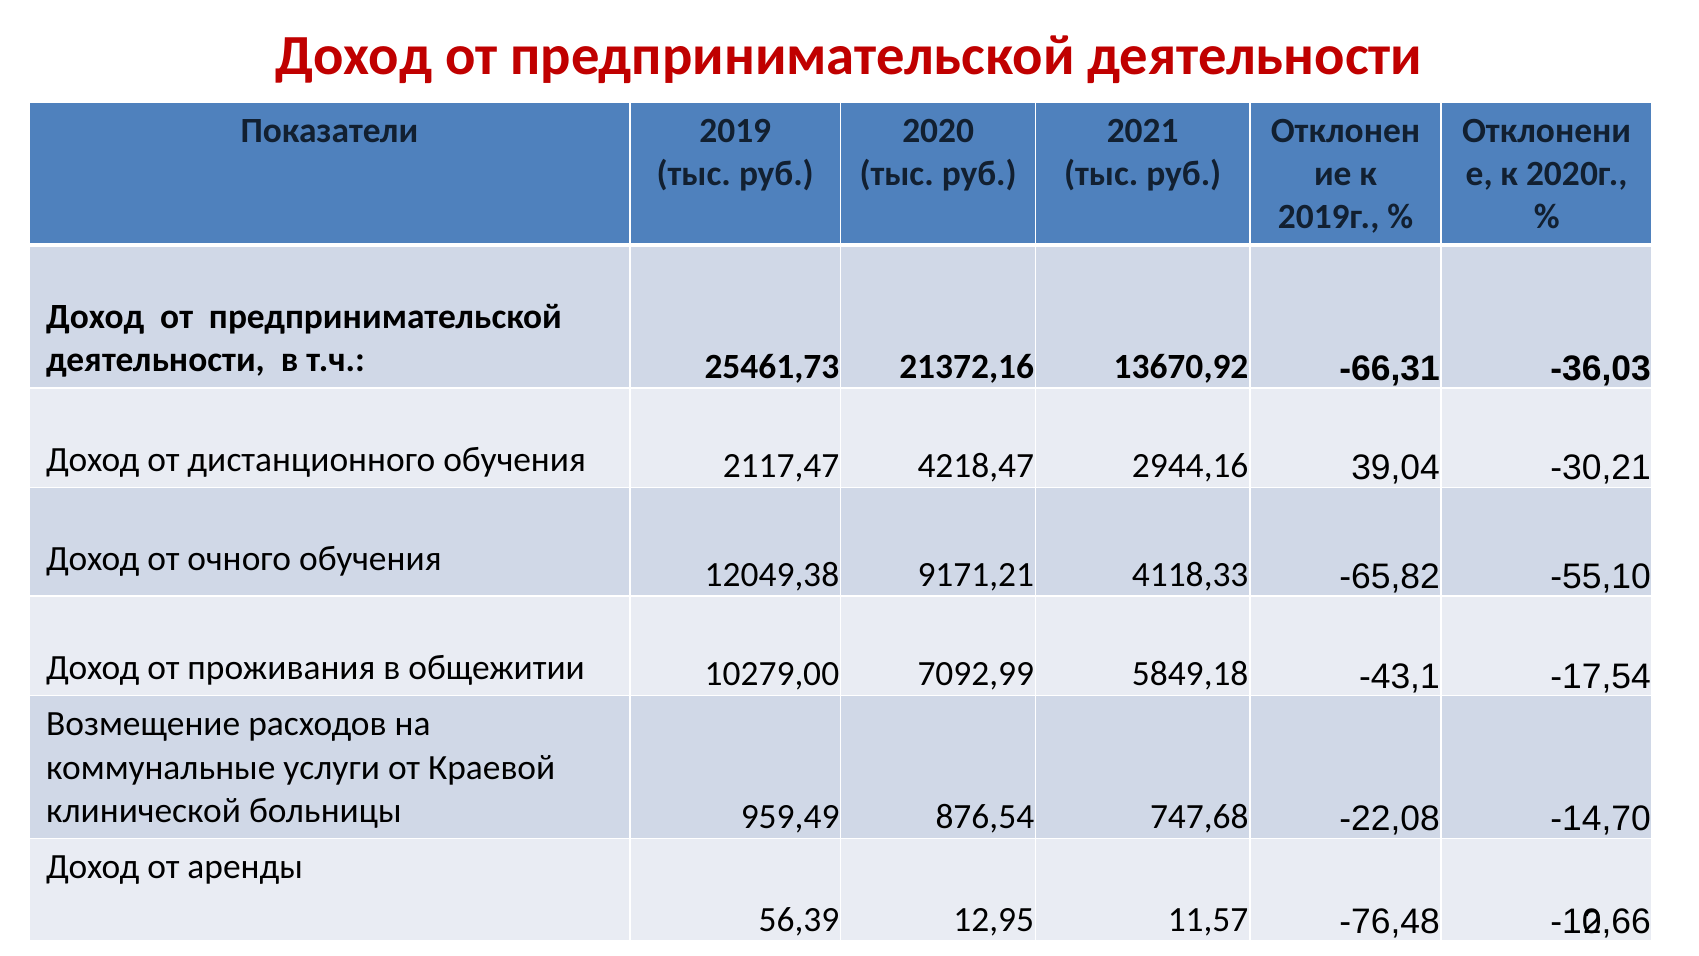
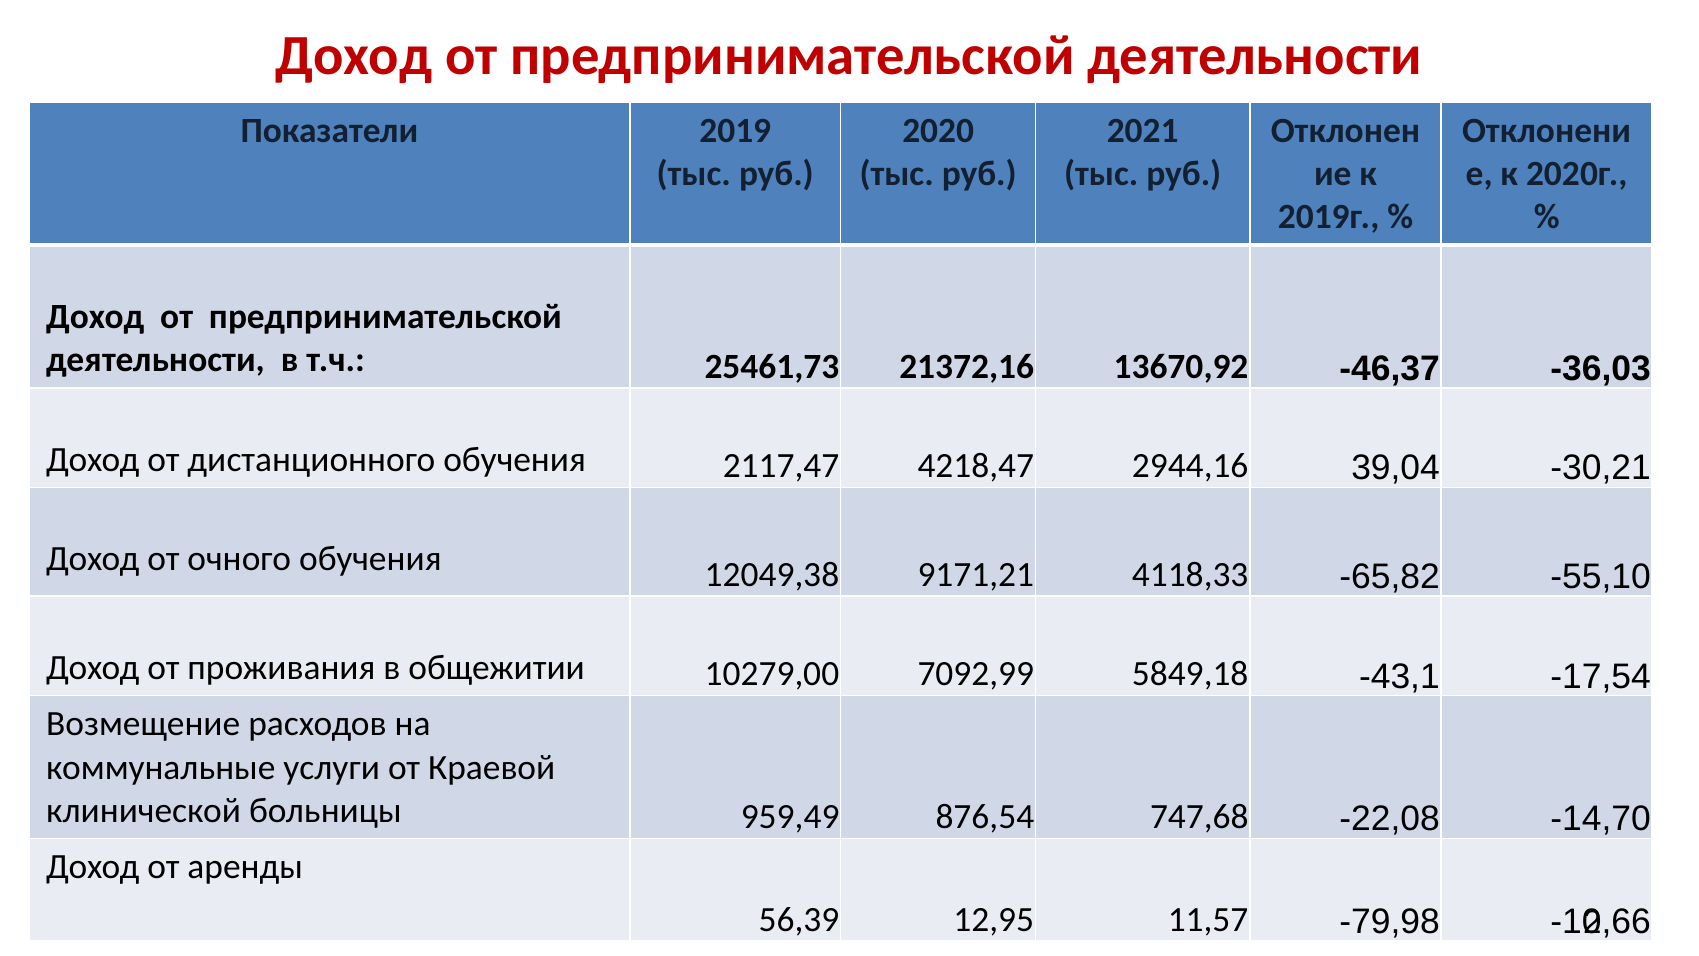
-66,31: -66,31 -> -46,37
-76,48: -76,48 -> -79,98
